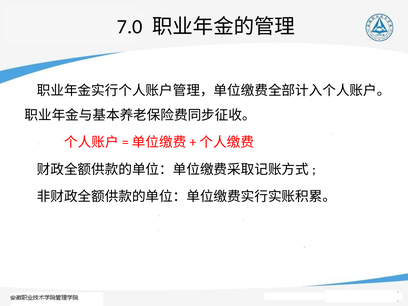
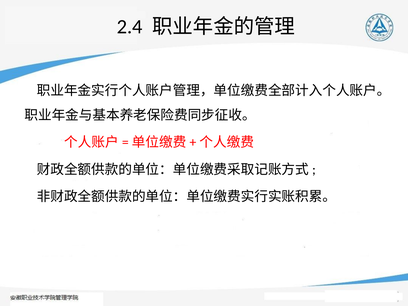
7.0: 7.0 -> 2.4
